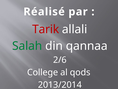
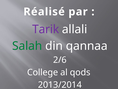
Tarik colour: red -> purple
